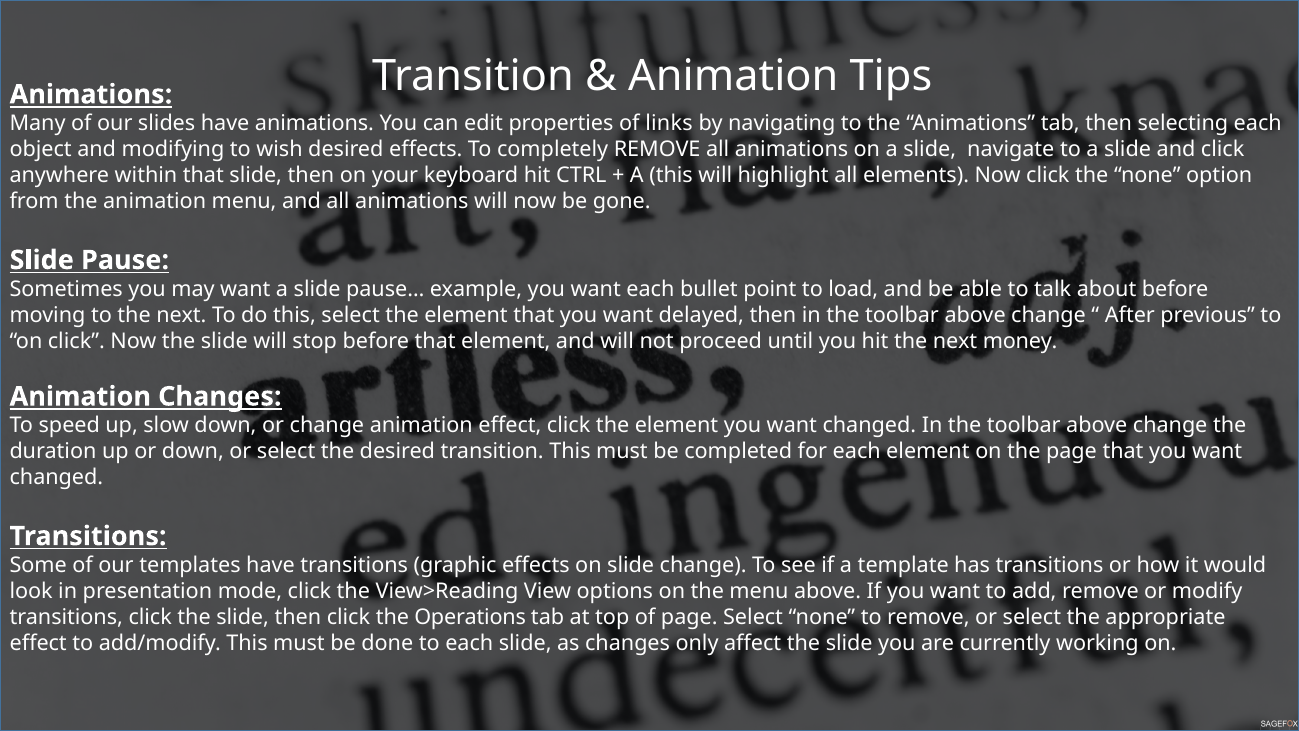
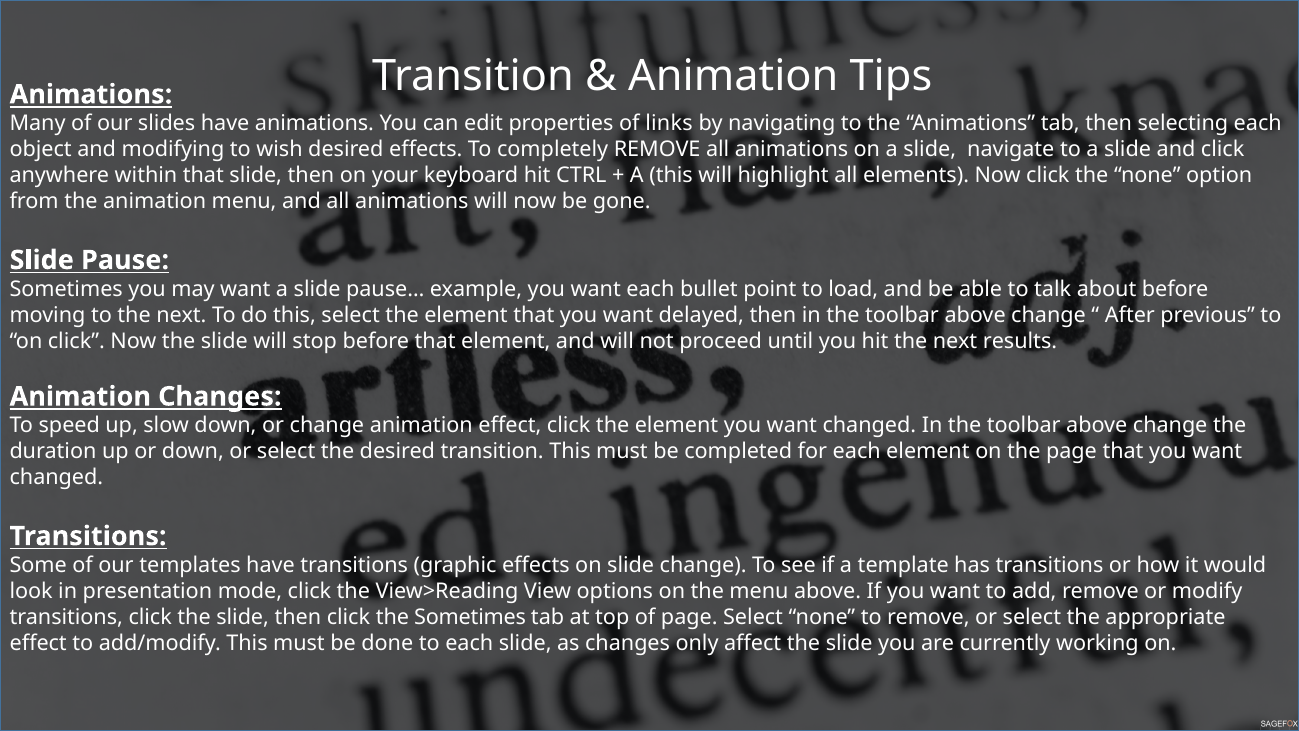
money: money -> results
the Operations: Operations -> Sometimes
